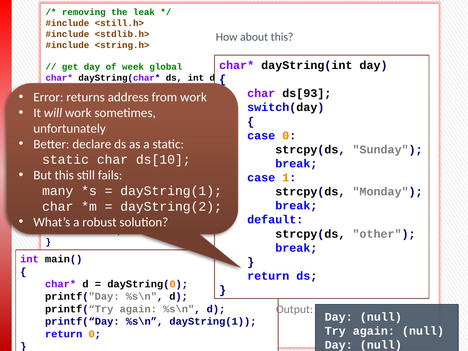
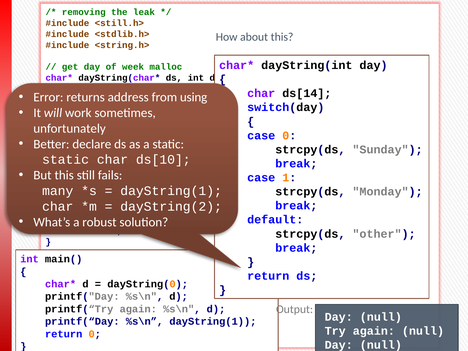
global: global -> malloc
ds[93: ds[93 -> ds[14
from work: work -> using
